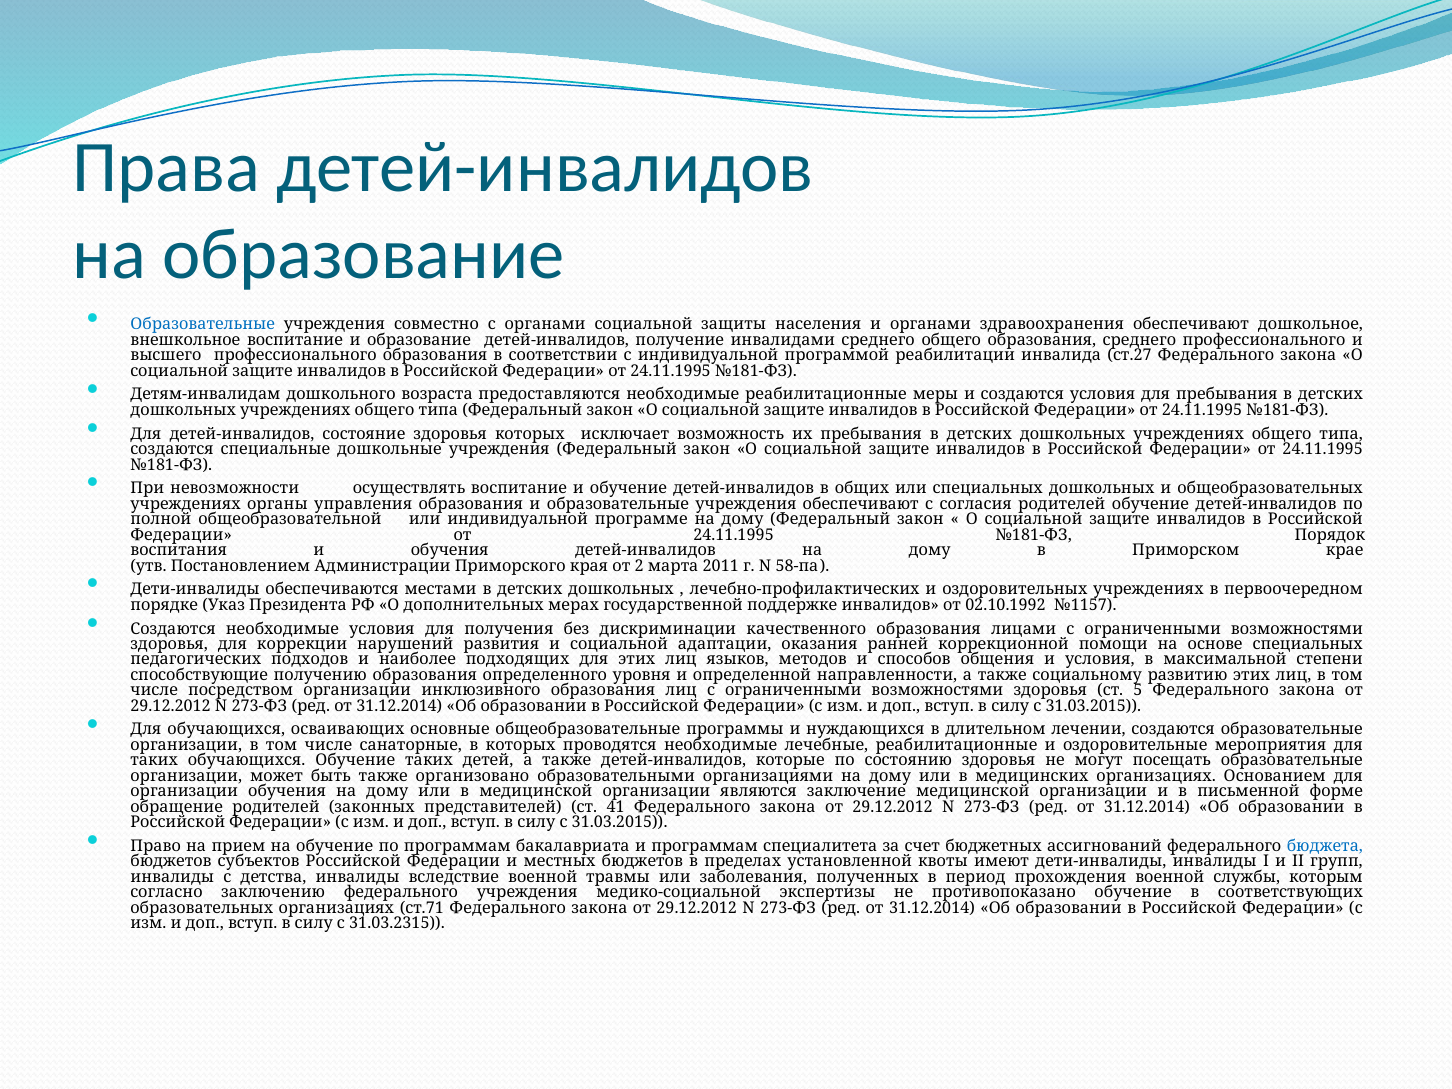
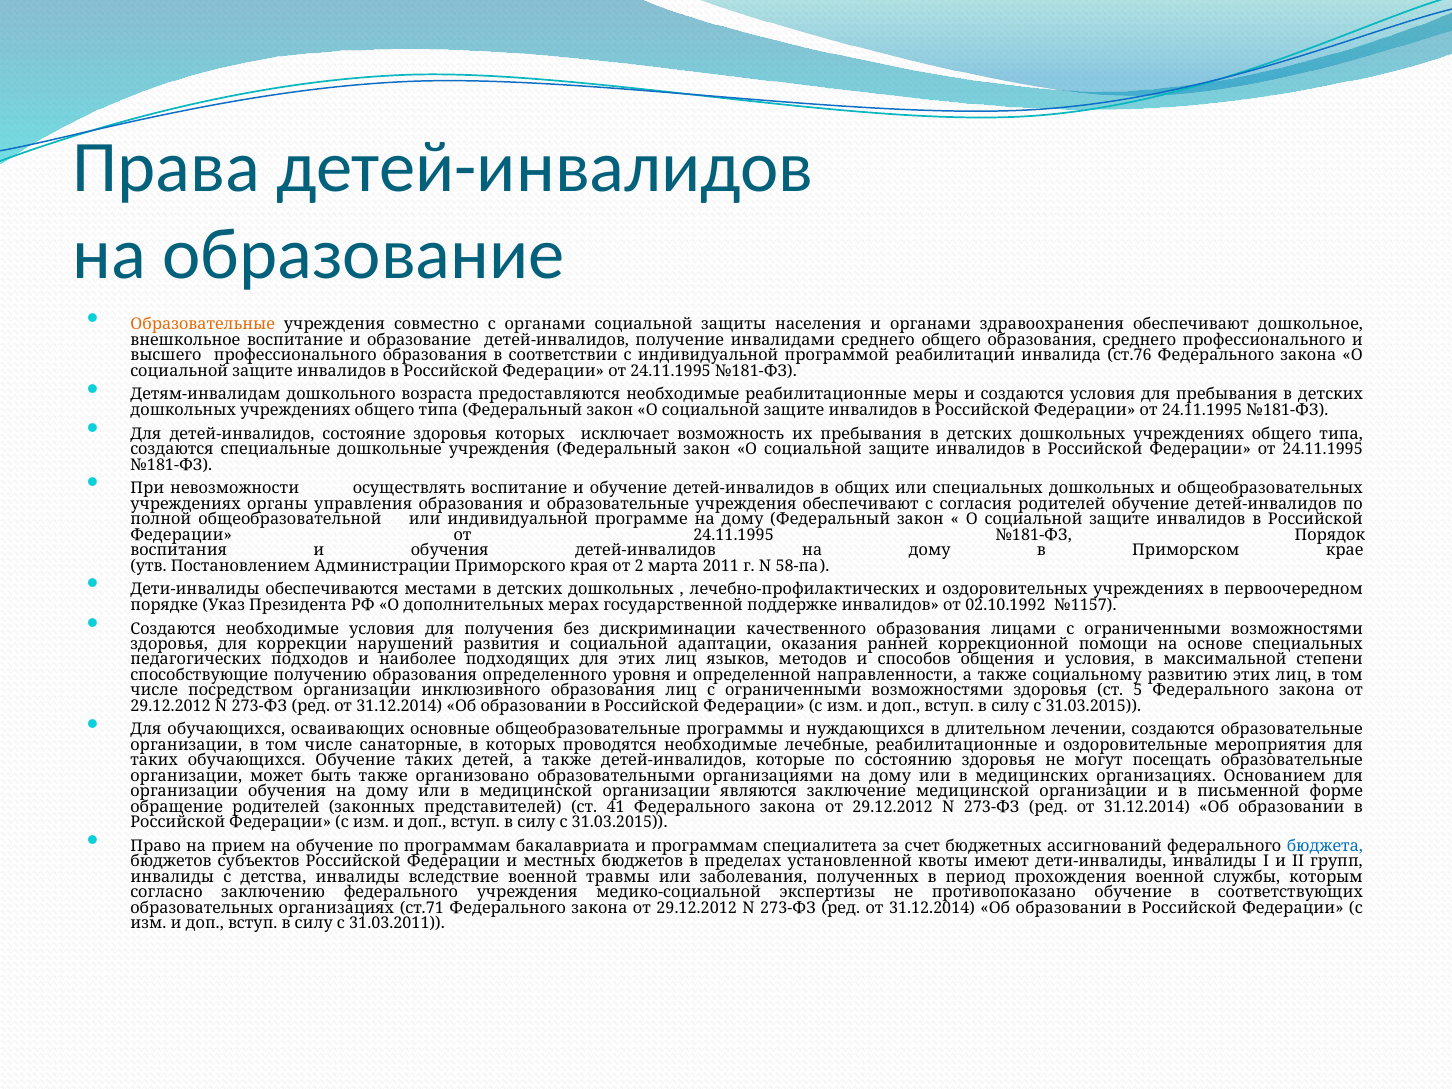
Образовательные at (203, 325) colour: blue -> orange
ст.27: ст.27 -> ст.76
31.03.2315: 31.03.2315 -> 31.03.2011
